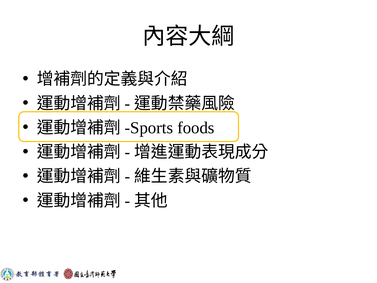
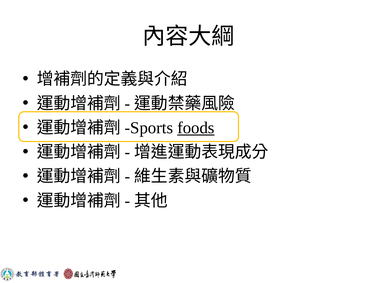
foods underline: none -> present
